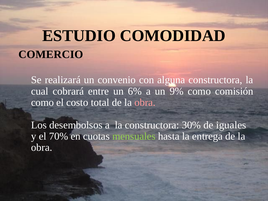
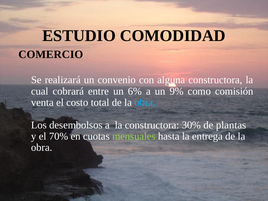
como at (42, 102): como -> venta
obra at (145, 102) colour: pink -> light blue
iguales: iguales -> plantas
